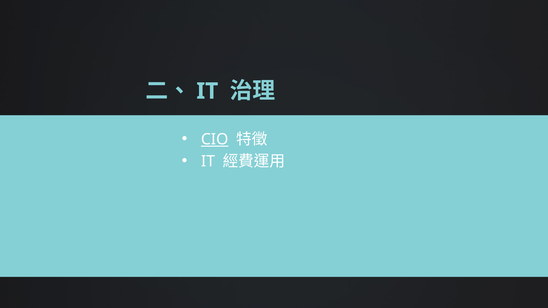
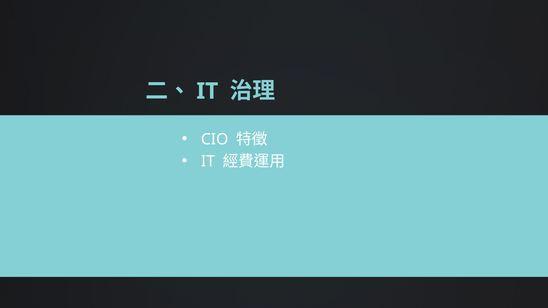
CIO underline: present -> none
